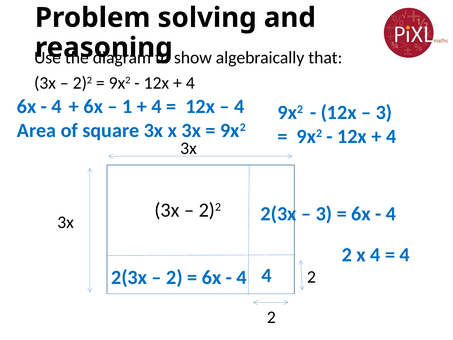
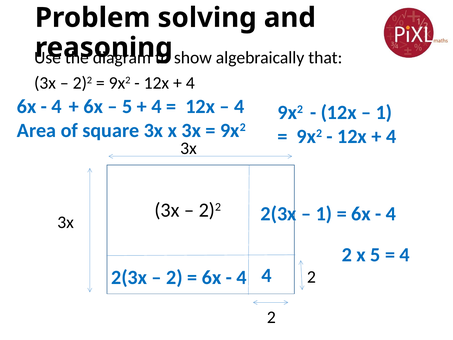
1 at (127, 106): 1 -> 5
3 at (384, 112): 3 -> 1
3 at (324, 214): 3 -> 1
x 4: 4 -> 5
